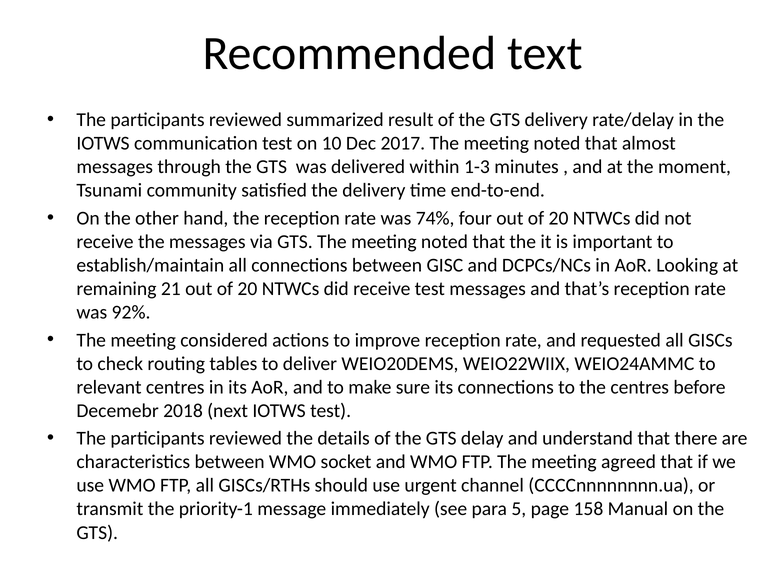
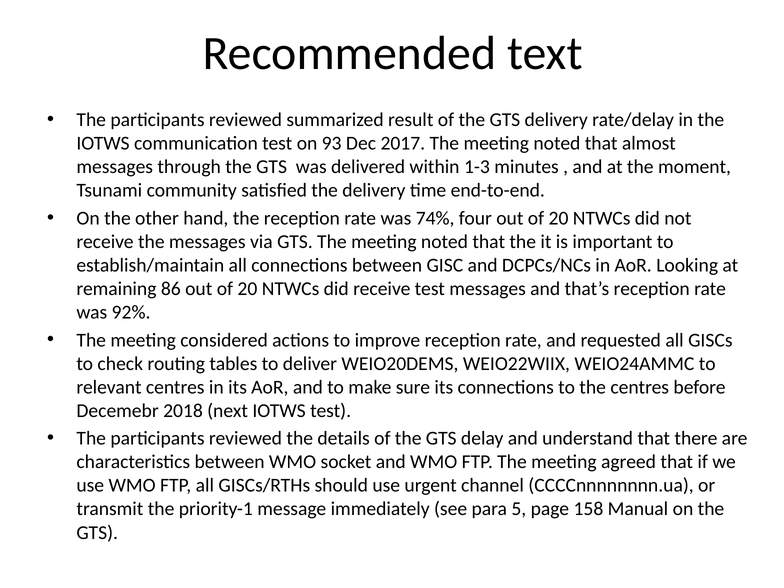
10: 10 -> 93
21: 21 -> 86
